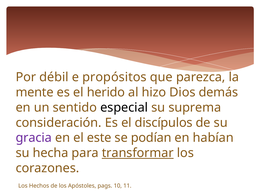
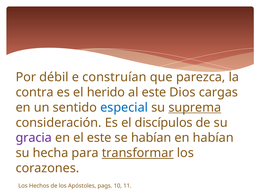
propósitos: propósitos -> construían
mente: mente -> contra
al hizo: hizo -> este
demás: demás -> cargas
especial colour: black -> blue
suprema underline: none -> present
se podían: podían -> habían
